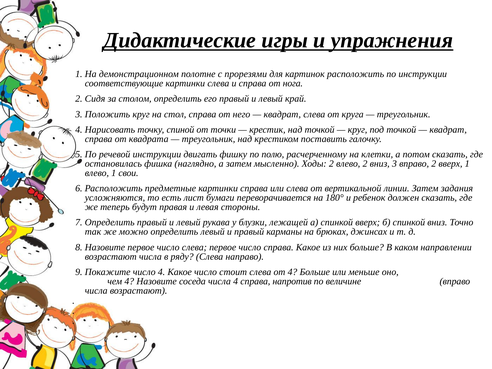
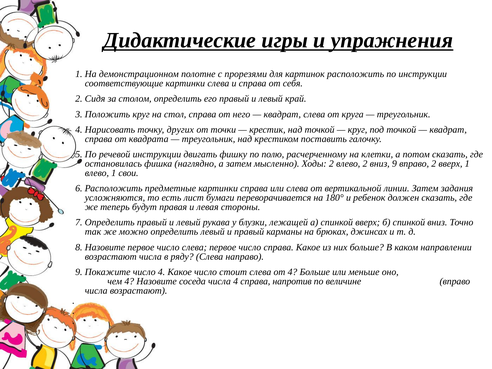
нога: нога -> себя
спиной: спиной -> других
вниз 3: 3 -> 9
